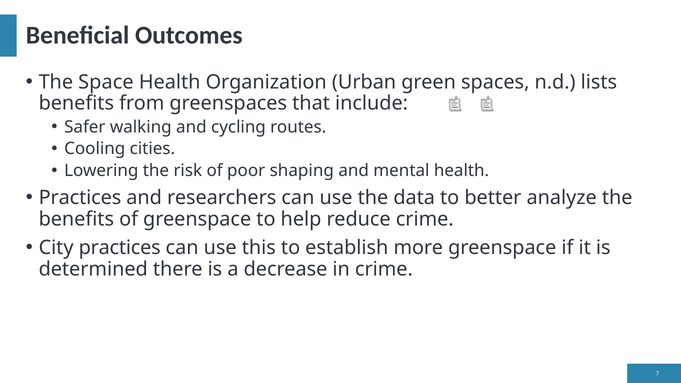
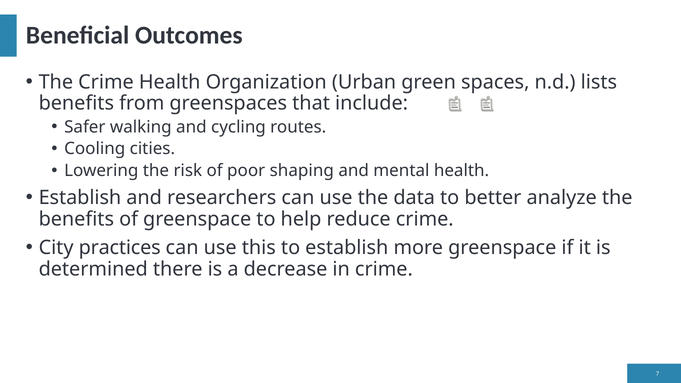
The Space: Space -> Crime
Practices at (80, 198): Practices -> Establish
